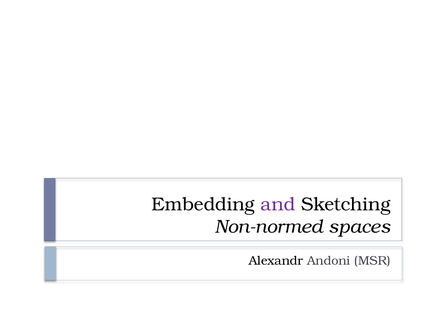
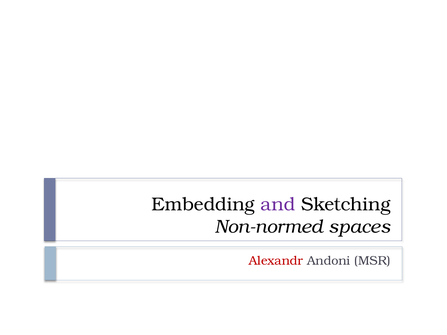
Alexandr colour: black -> red
